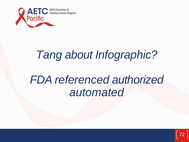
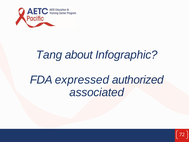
referenced: referenced -> expressed
automated: automated -> associated
